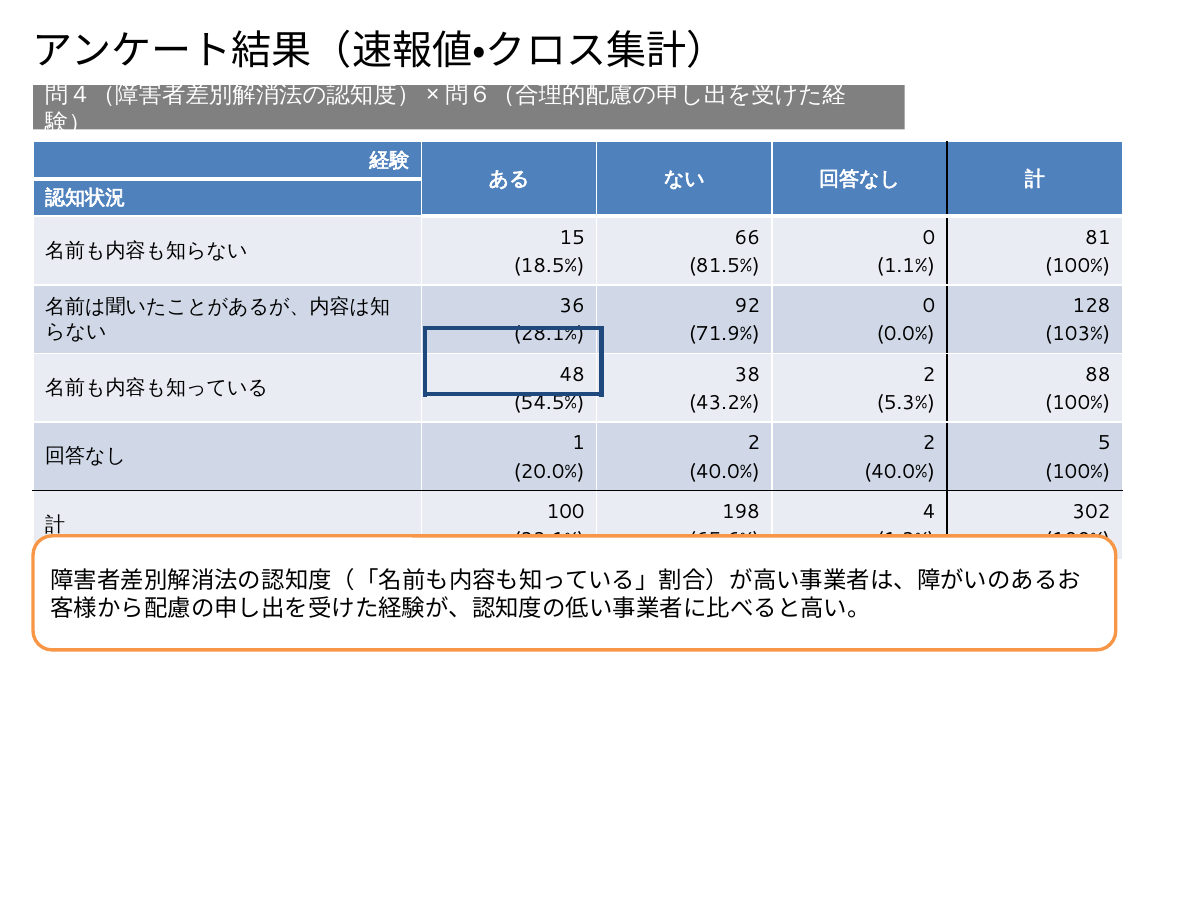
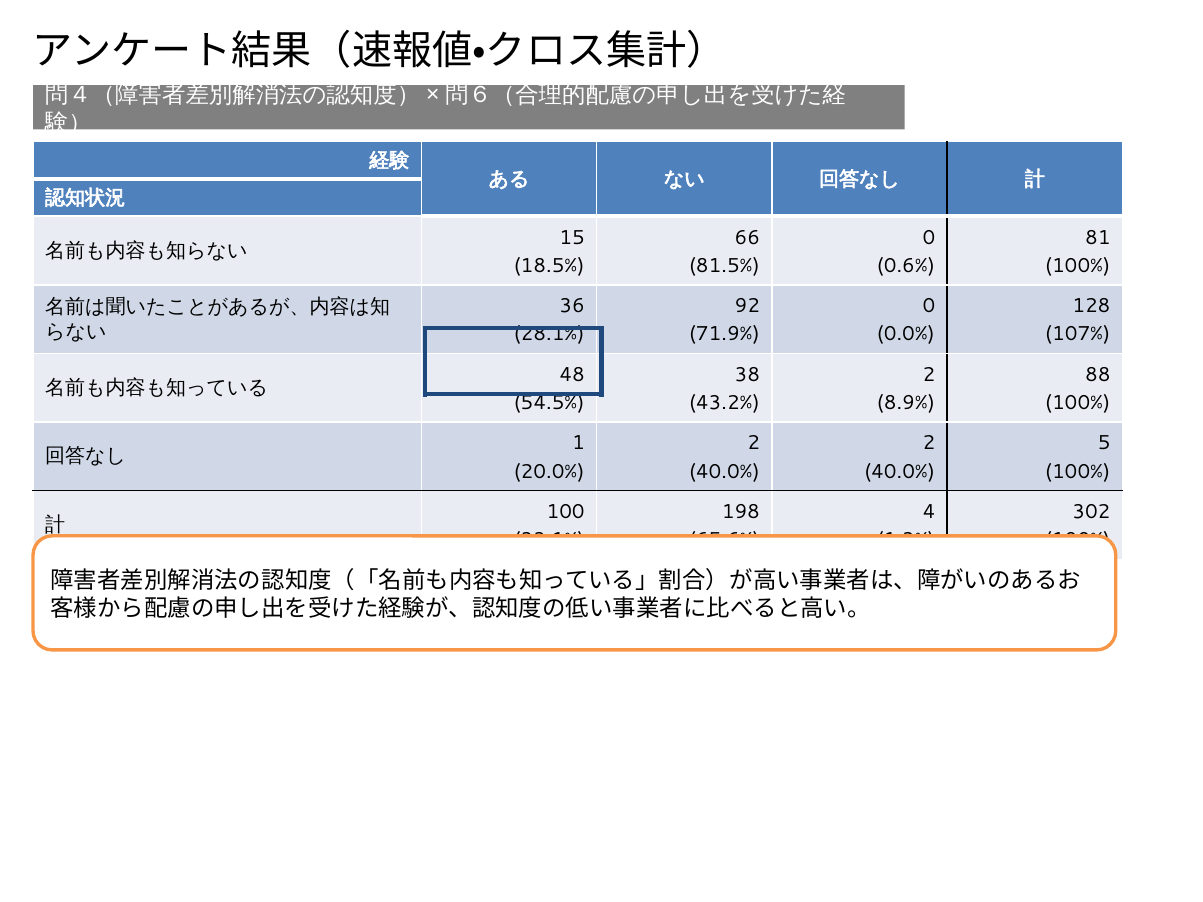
1.1%: 1.1% -> 0.6%
103%: 103% -> 107%
5.3%: 5.3% -> 8.9%
